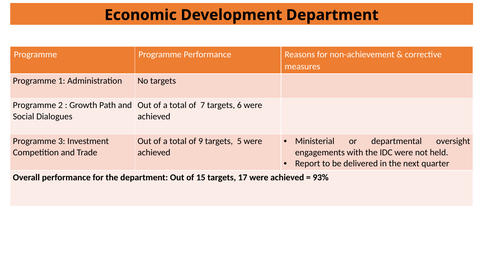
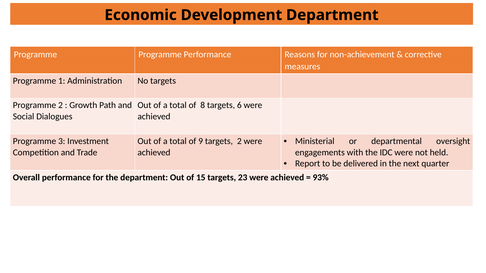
7: 7 -> 8
targets 5: 5 -> 2
17: 17 -> 23
